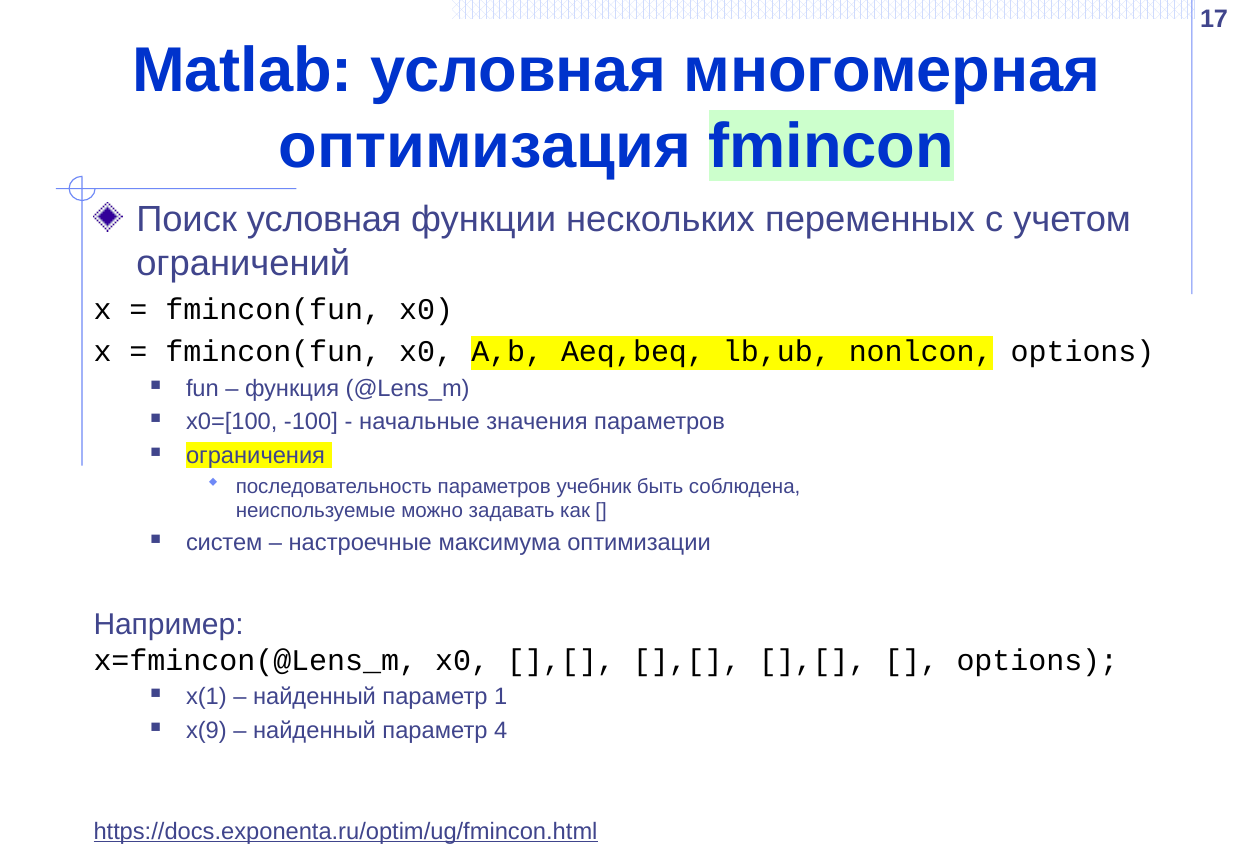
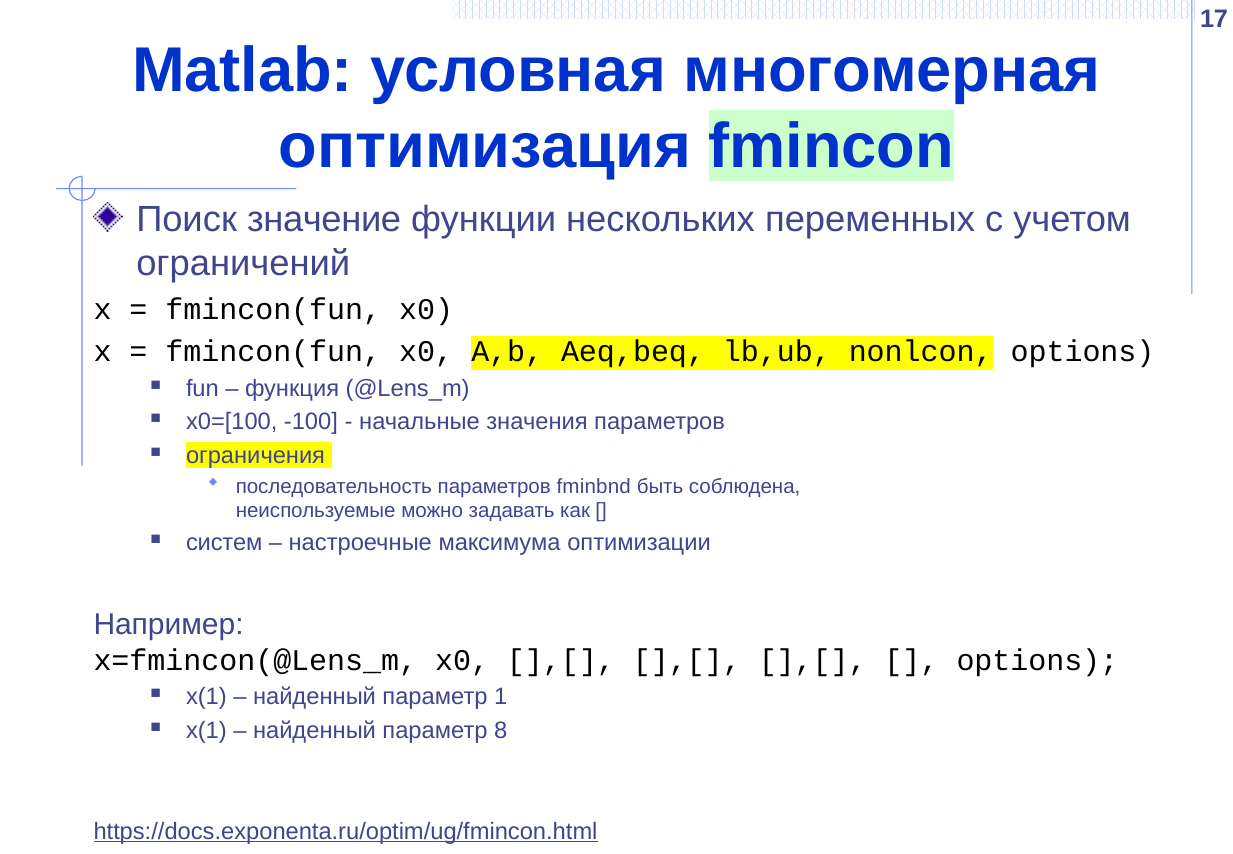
Поиск условная: условная -> значение
учебник: учебник -> fminbnd
x(9 at (206, 730): x(9 -> x(1
4: 4 -> 8
